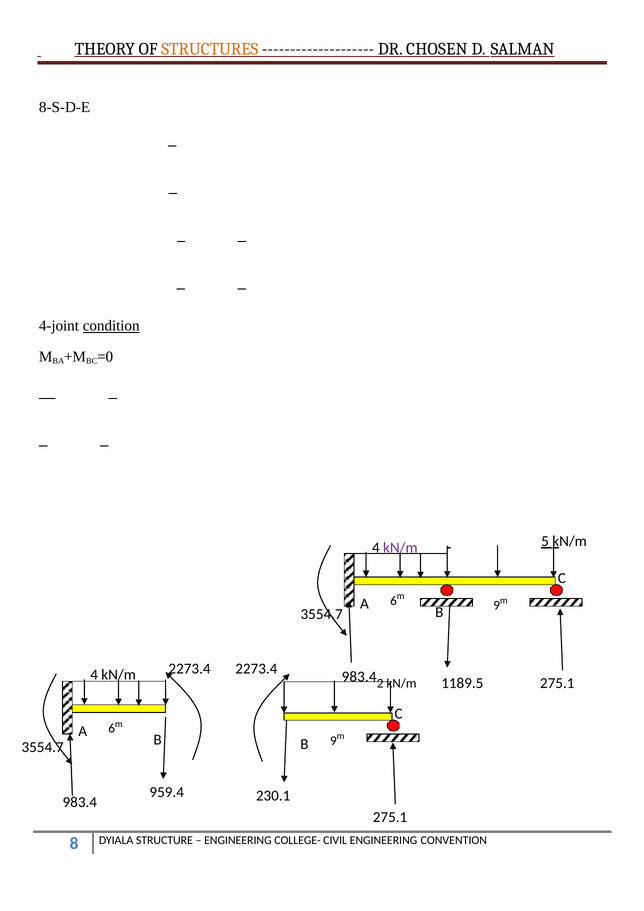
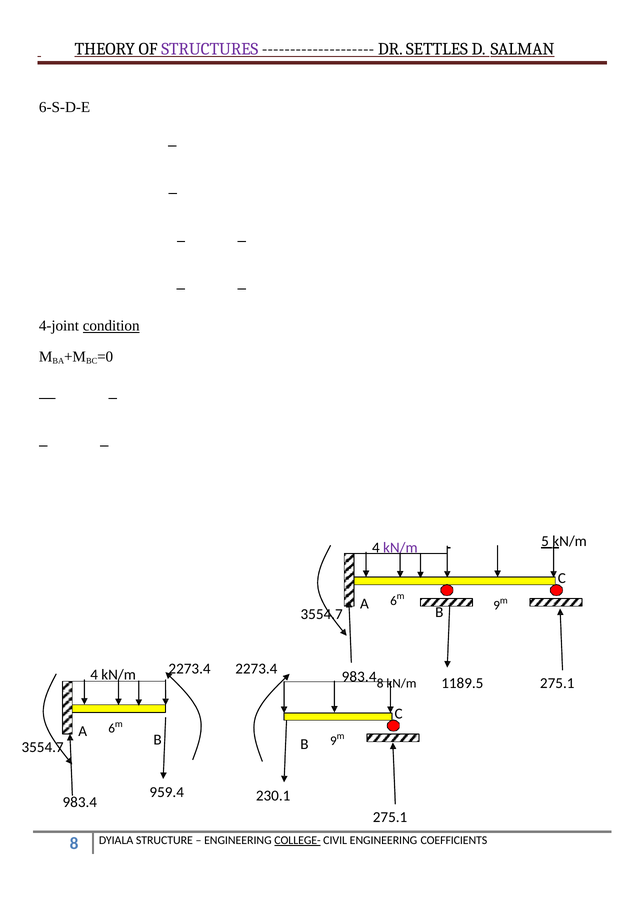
STRUCTURES colour: orange -> purple
CHOSEN: CHOSEN -> SETTLES
8-S-D-E: 8-S-D-E -> 6-S-D-E
983.4 2: 2 -> 8
COLLEGE- underline: none -> present
CONVENTION: CONVENTION -> COEFFICIENTS
